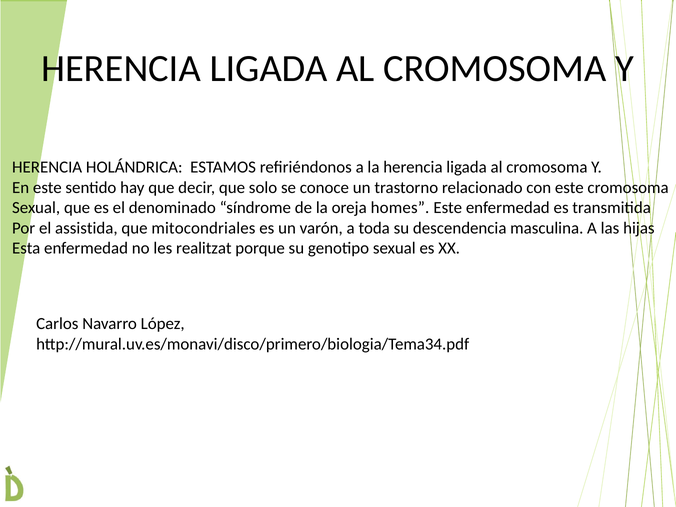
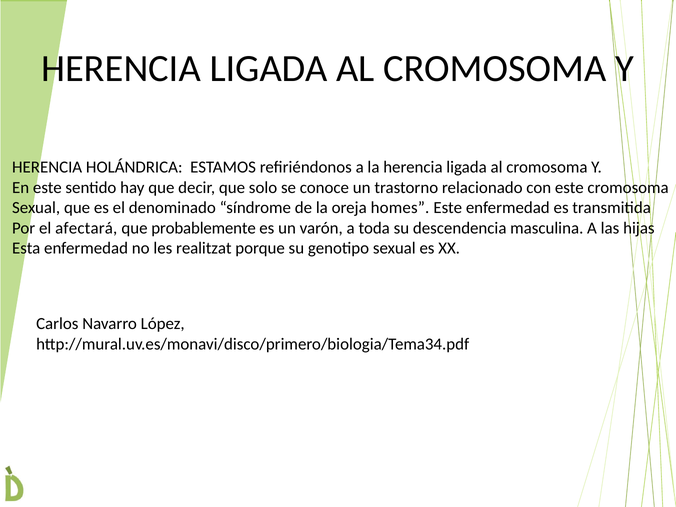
assistida: assistida -> afectará
mitocondriales: mitocondriales -> probablemente
